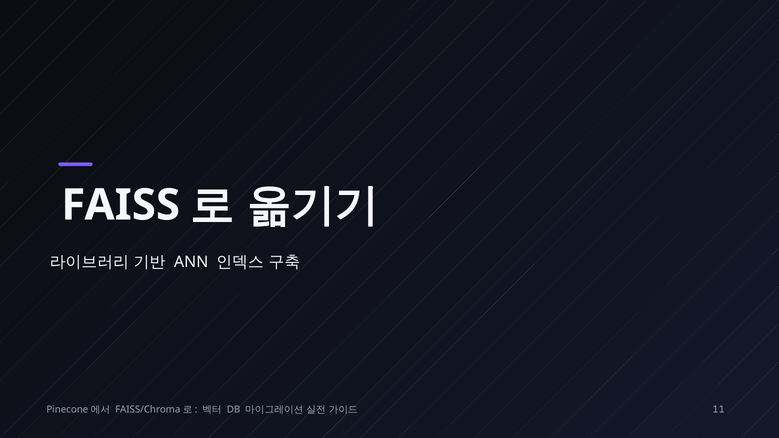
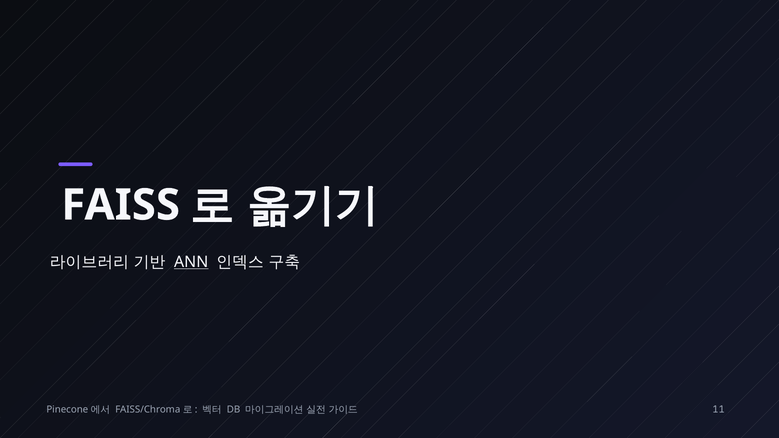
ANN underline: none -> present
